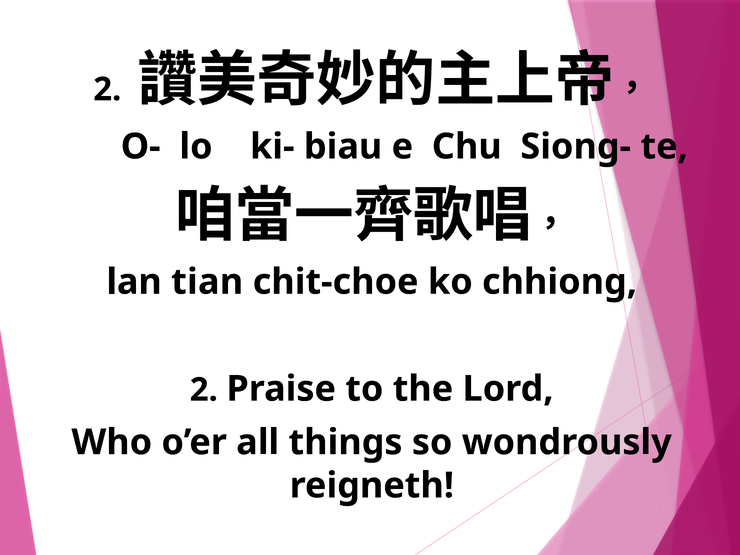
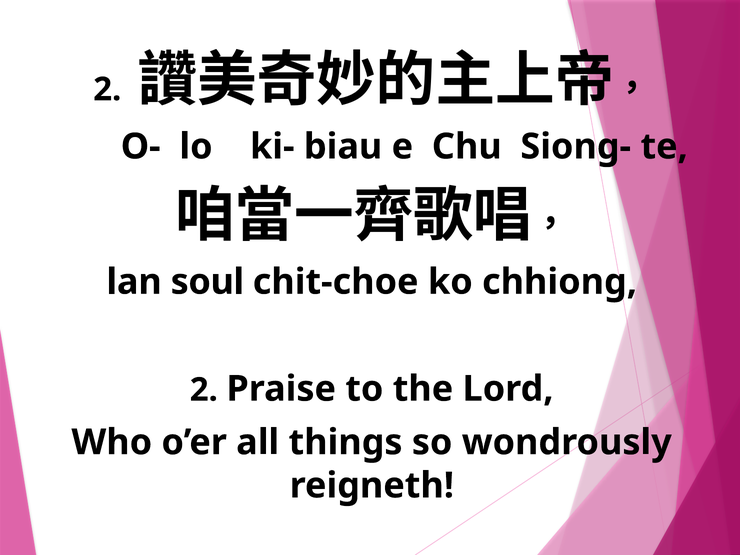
tian: tian -> soul
